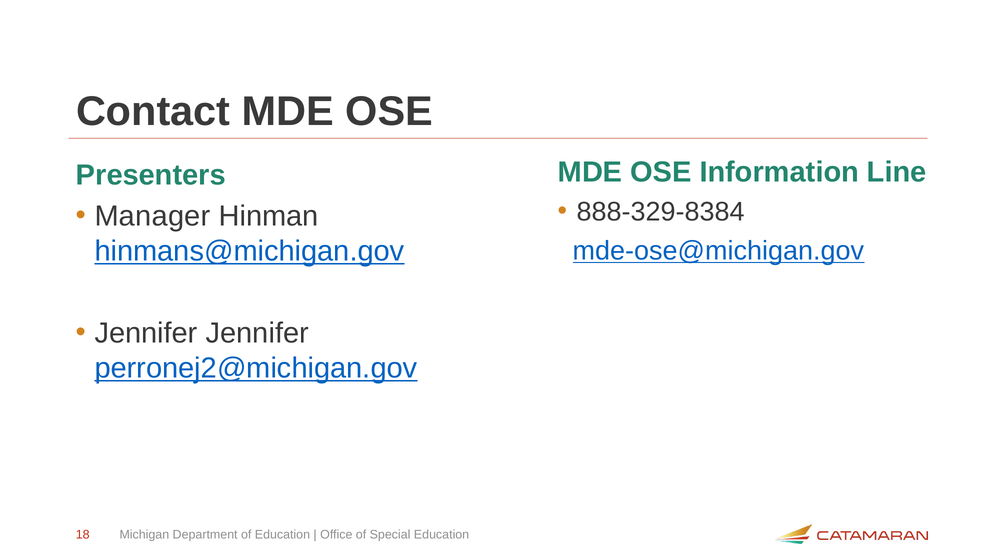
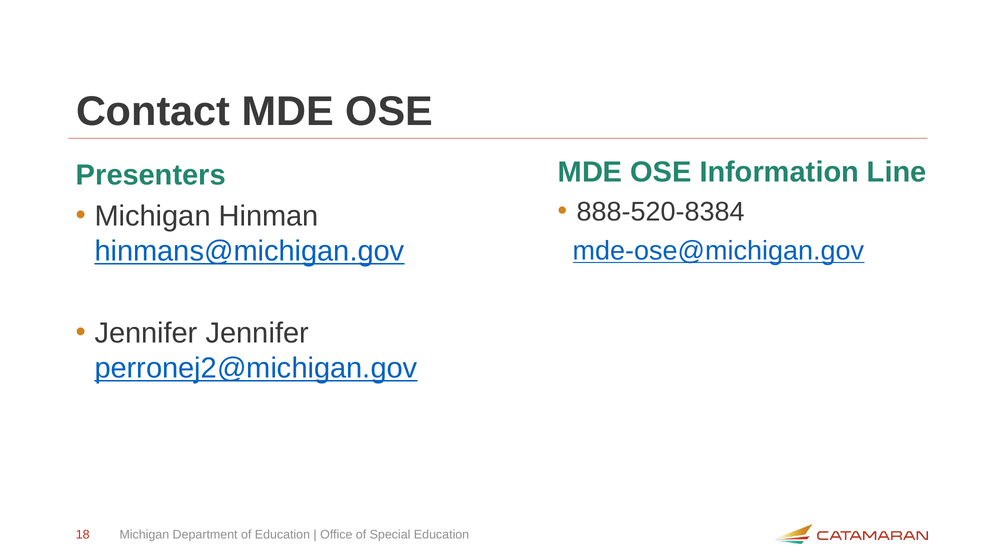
888-329-8384: 888-329-8384 -> 888-520-8384
Manager at (153, 216): Manager -> Michigan
